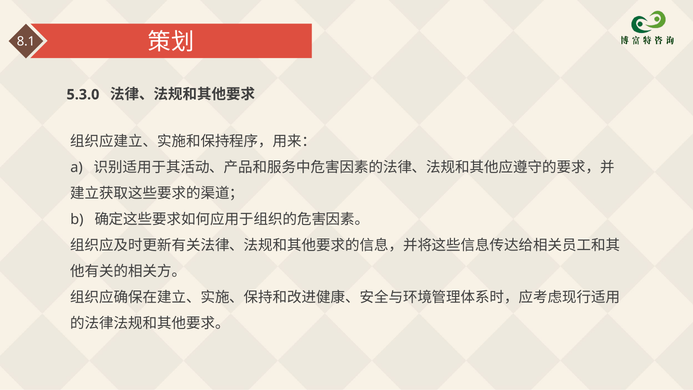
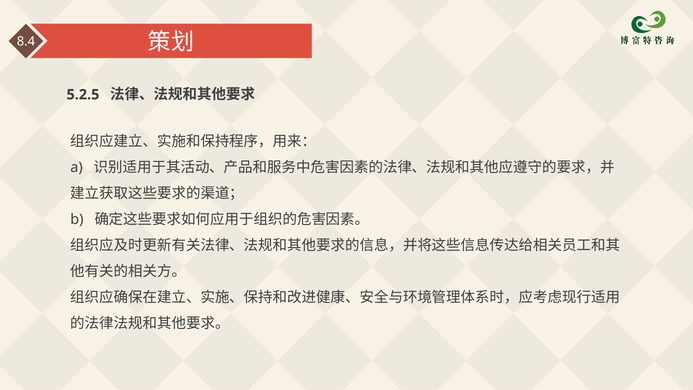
8.1: 8.1 -> 8.4
5.3.0: 5.3.0 -> 5.2.5
